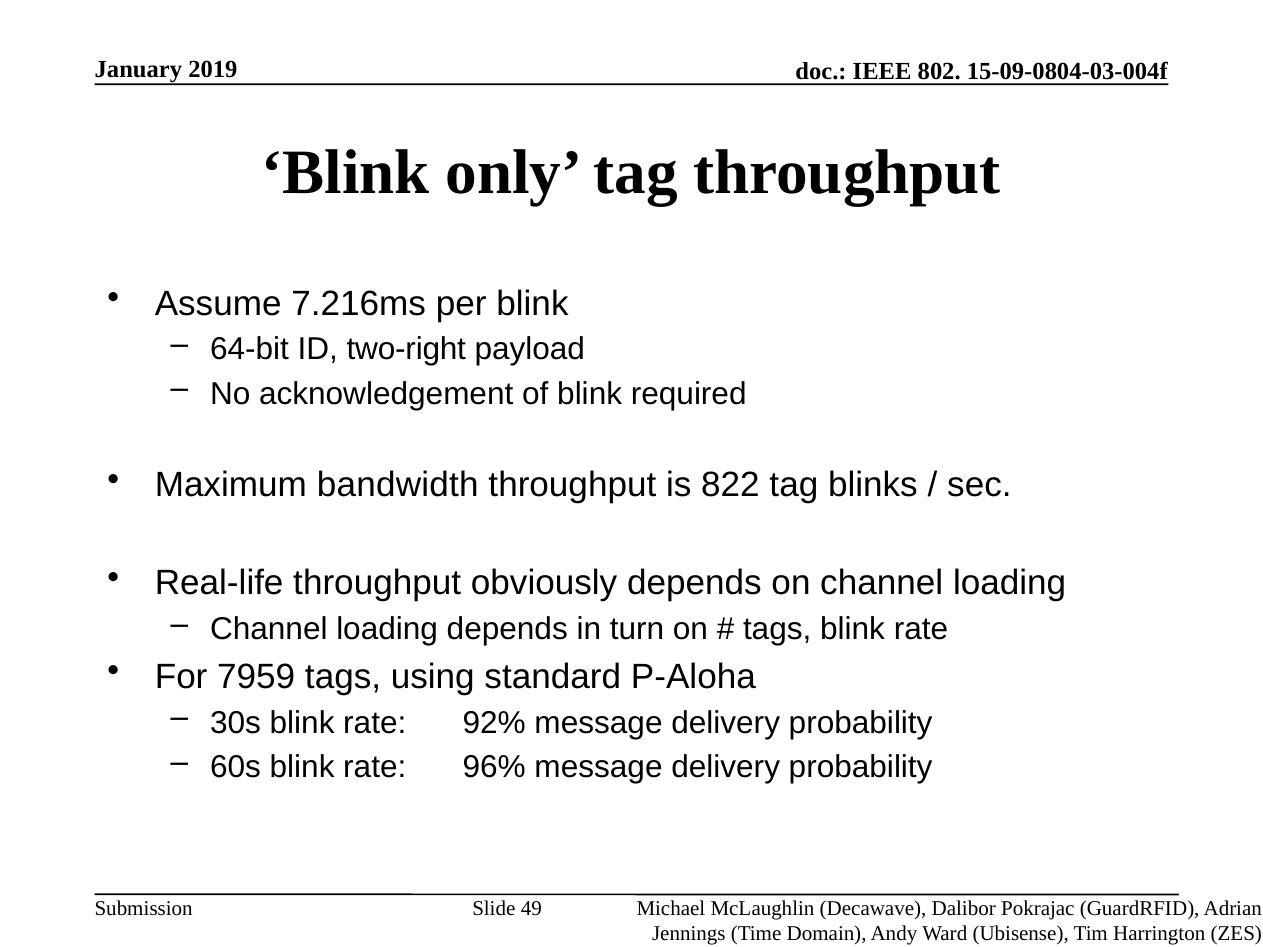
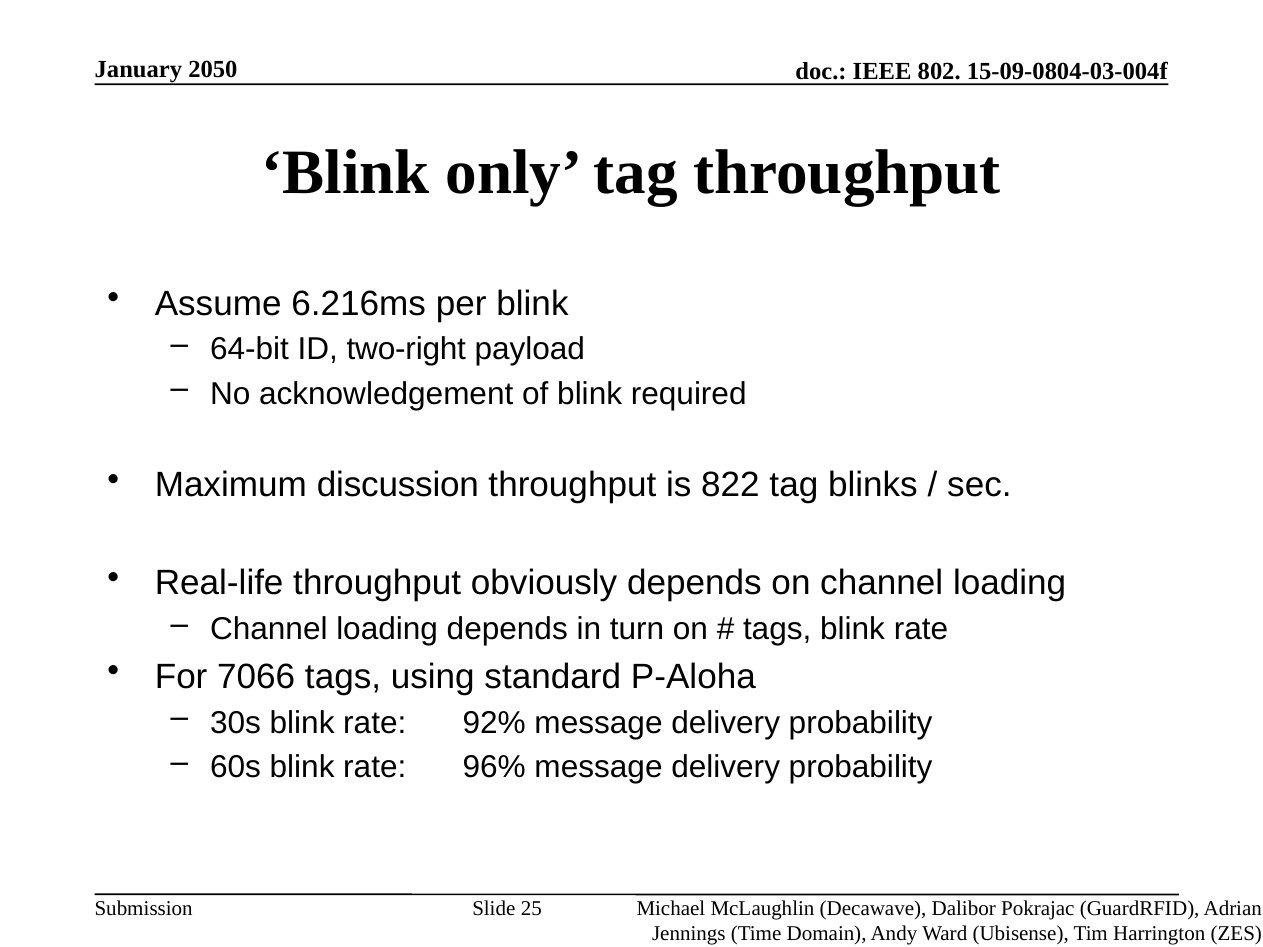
2019: 2019 -> 2050
7.216ms: 7.216ms -> 6.216ms
bandwidth: bandwidth -> discussion
7959: 7959 -> 7066
49: 49 -> 25
